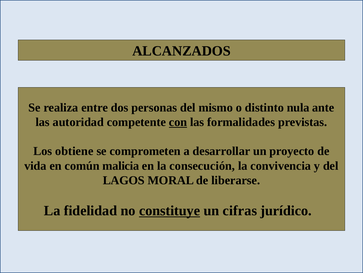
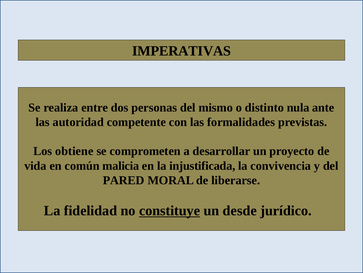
ALCANZADOS: ALCANZADOS -> IMPERATIVAS
con underline: present -> none
consecución: consecución -> injustificada
LAGOS: LAGOS -> PARED
cifras: cifras -> desde
